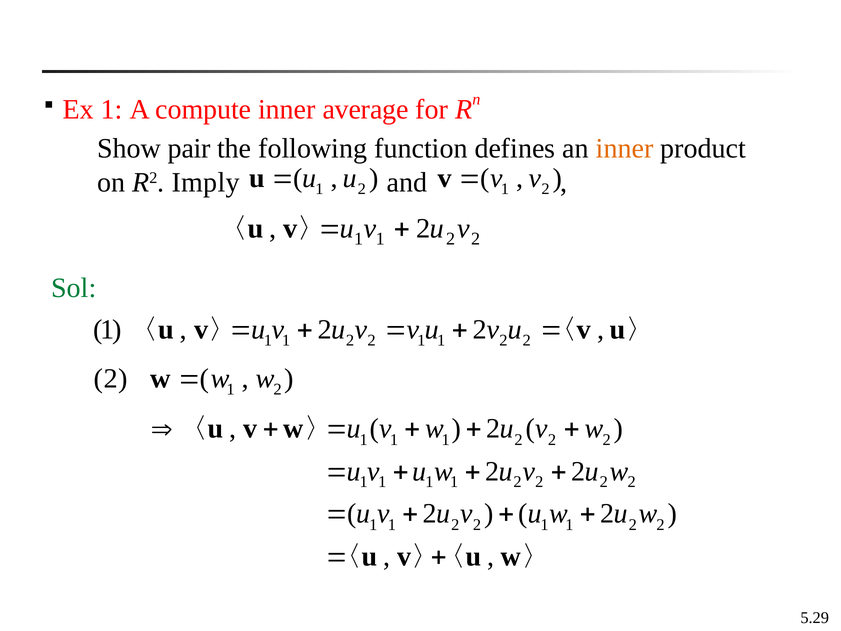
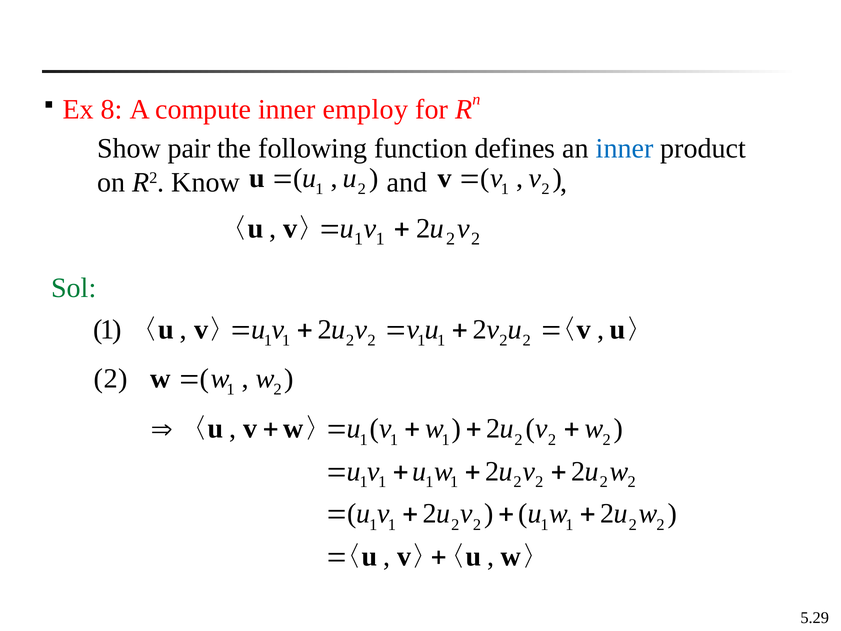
Ex 1: 1 -> 8
average: average -> employ
inner at (625, 149) colour: orange -> blue
Imply: Imply -> Know
